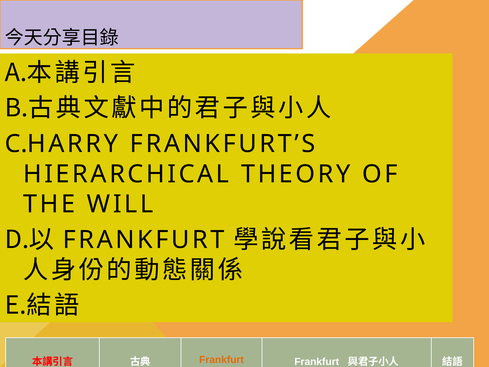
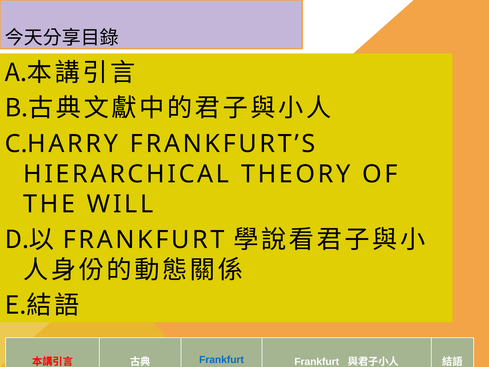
Frankfurt at (221, 360) colour: orange -> blue
